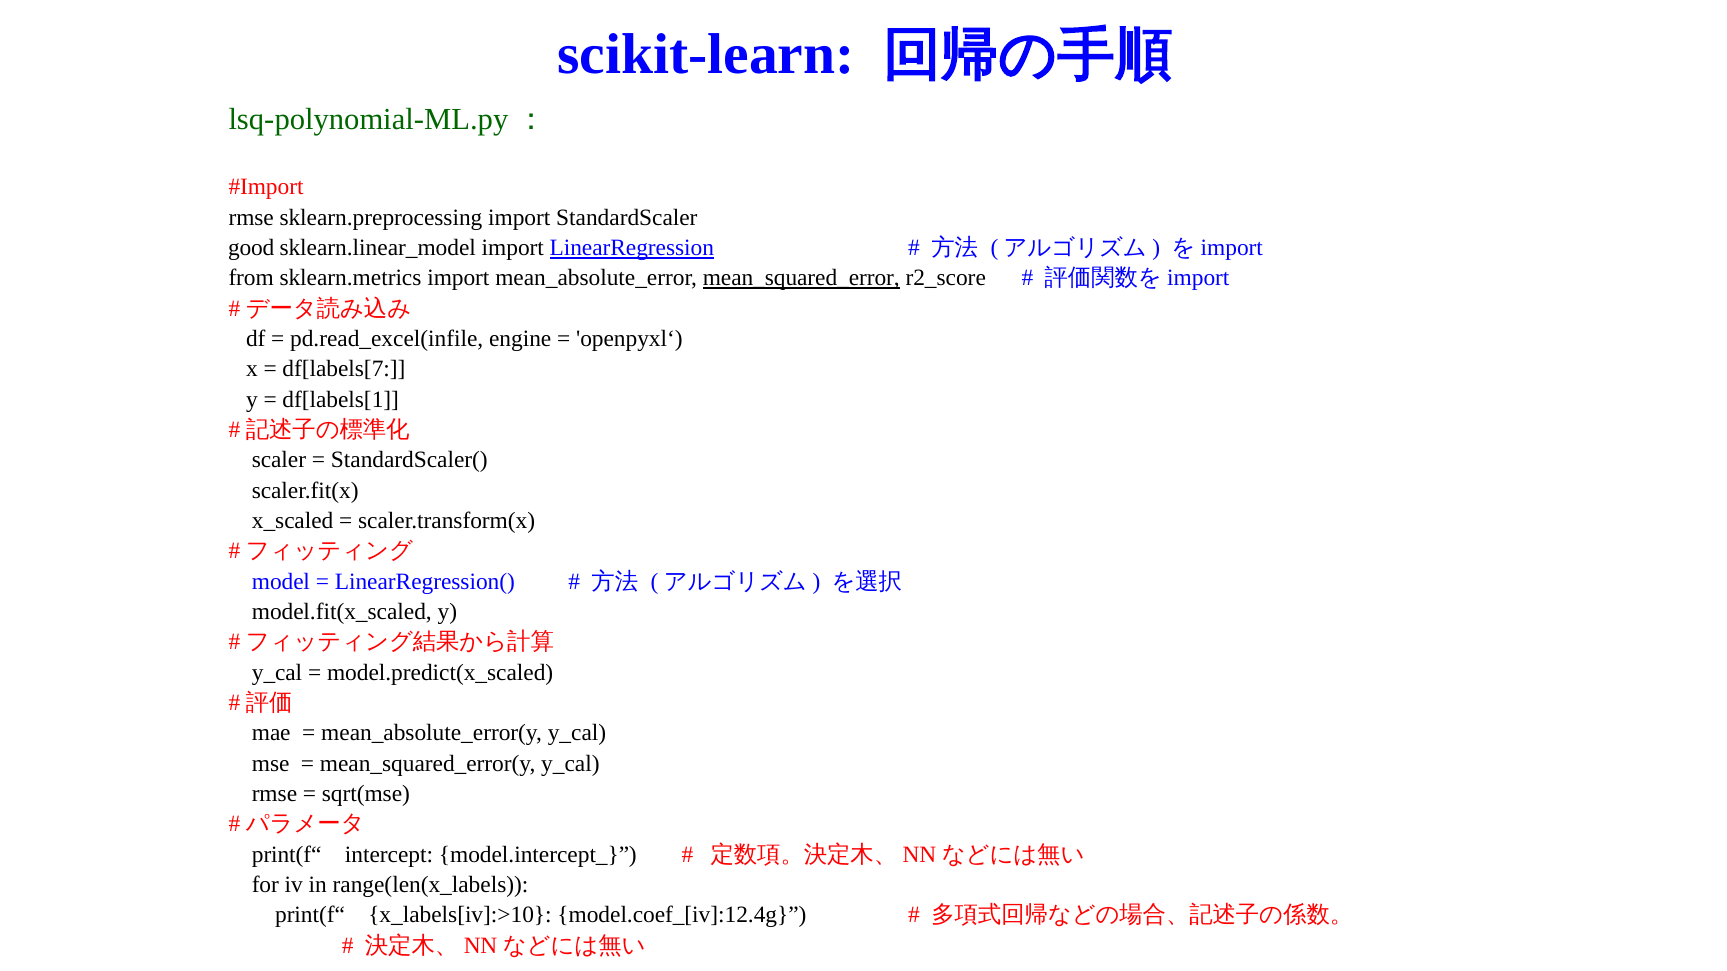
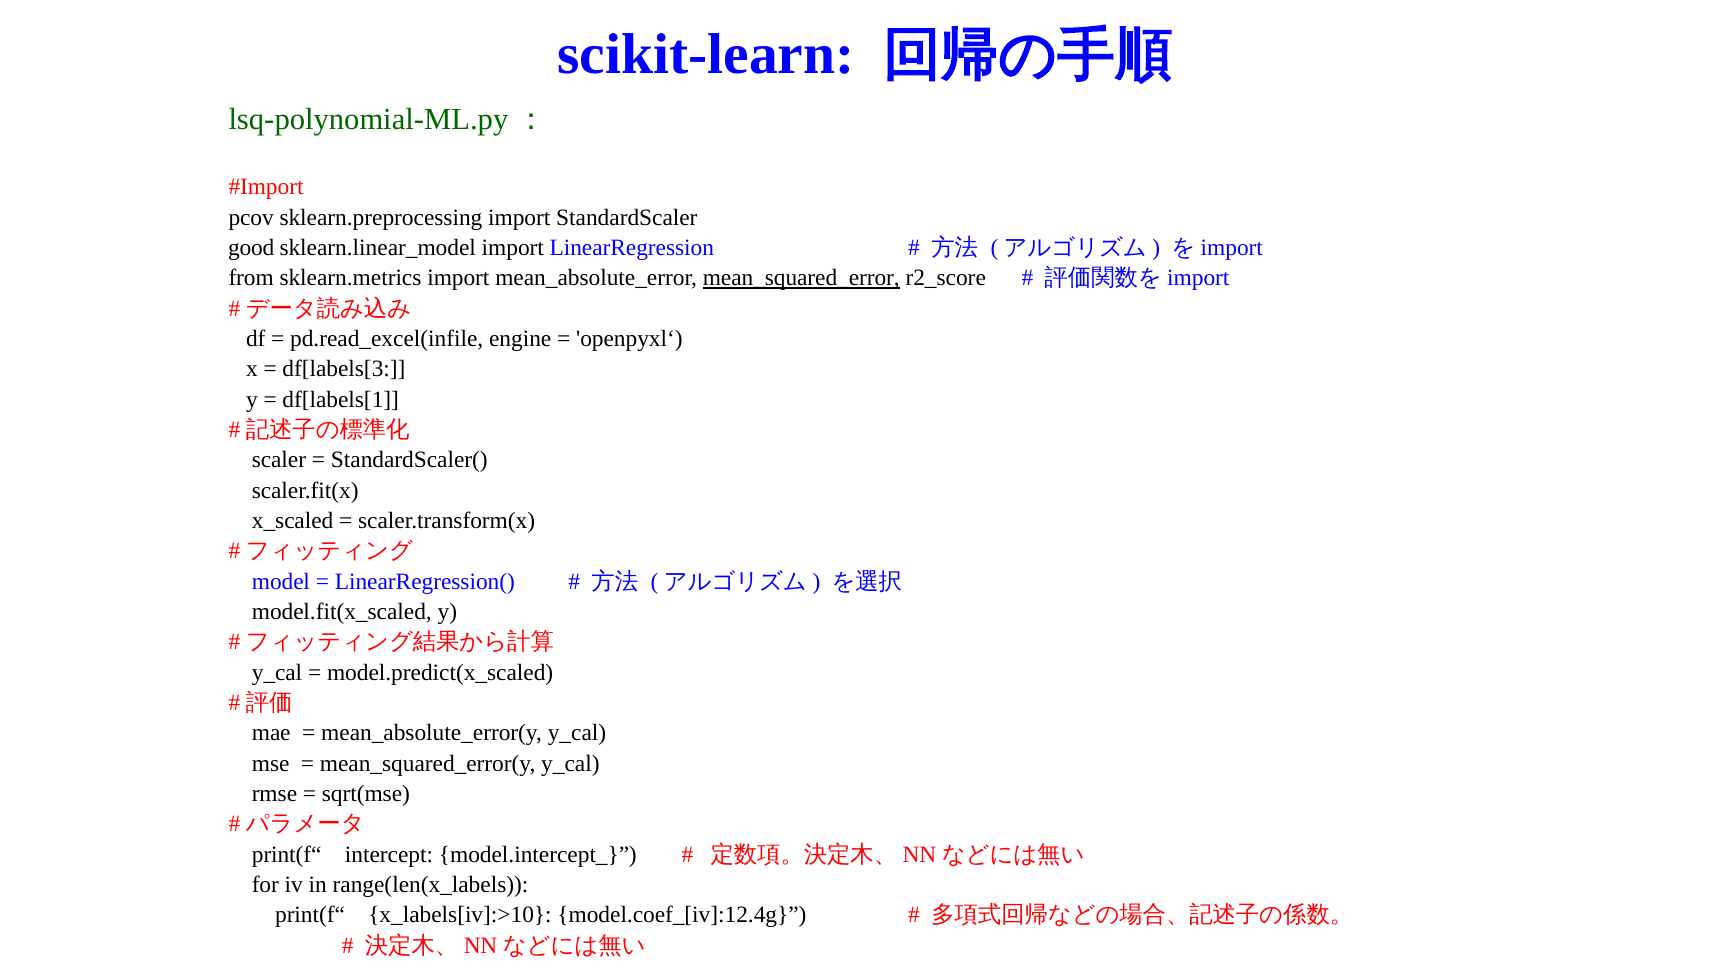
rmse at (251, 218): rmse -> pcov
LinearRegression underline: present -> none
df[labels[7: df[labels[7 -> df[labels[3
